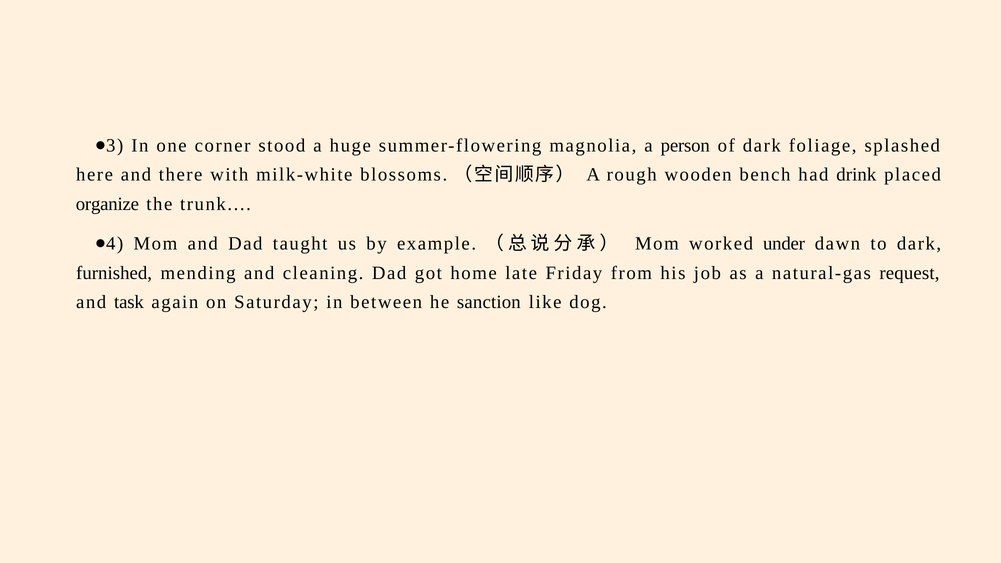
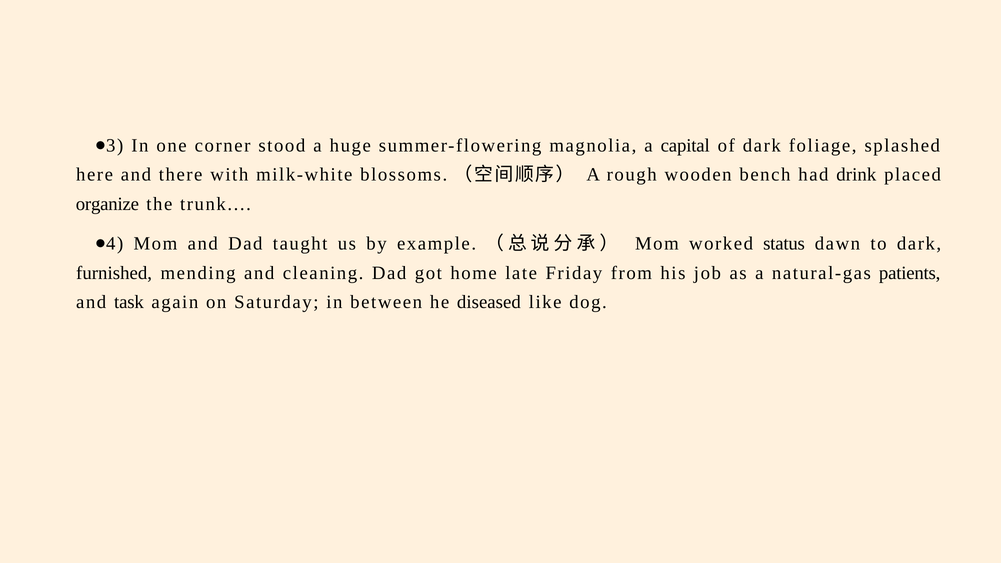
person: person -> capital
under: under -> status
request: request -> patients
sanction: sanction -> diseased
